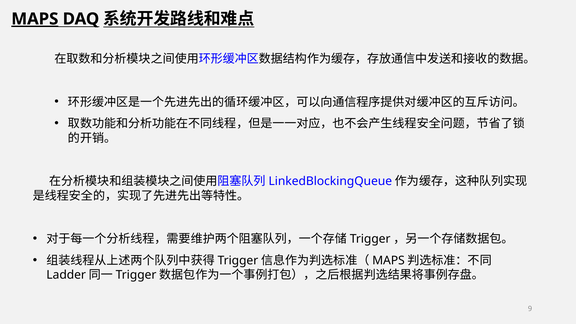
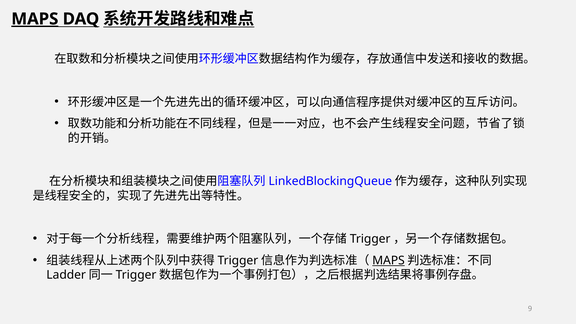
MAPS at (388, 261) underline: none -> present
